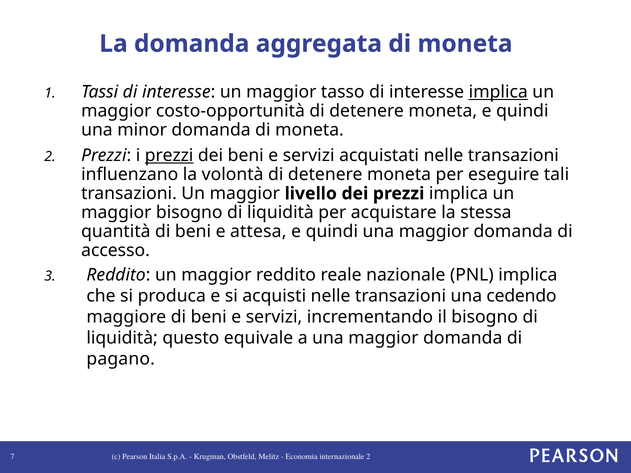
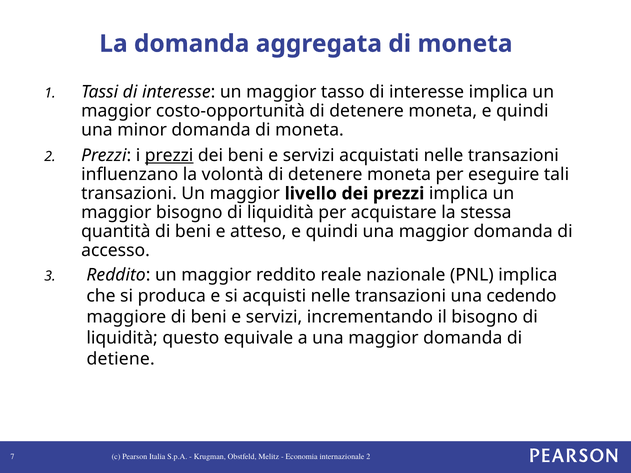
implica at (498, 92) underline: present -> none
attesa: attesa -> atteso
pagano: pagano -> detiene
